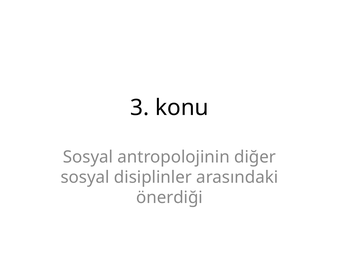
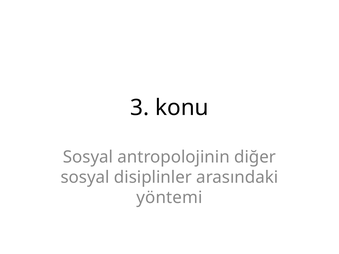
önerdiği: önerdiği -> yöntemi
